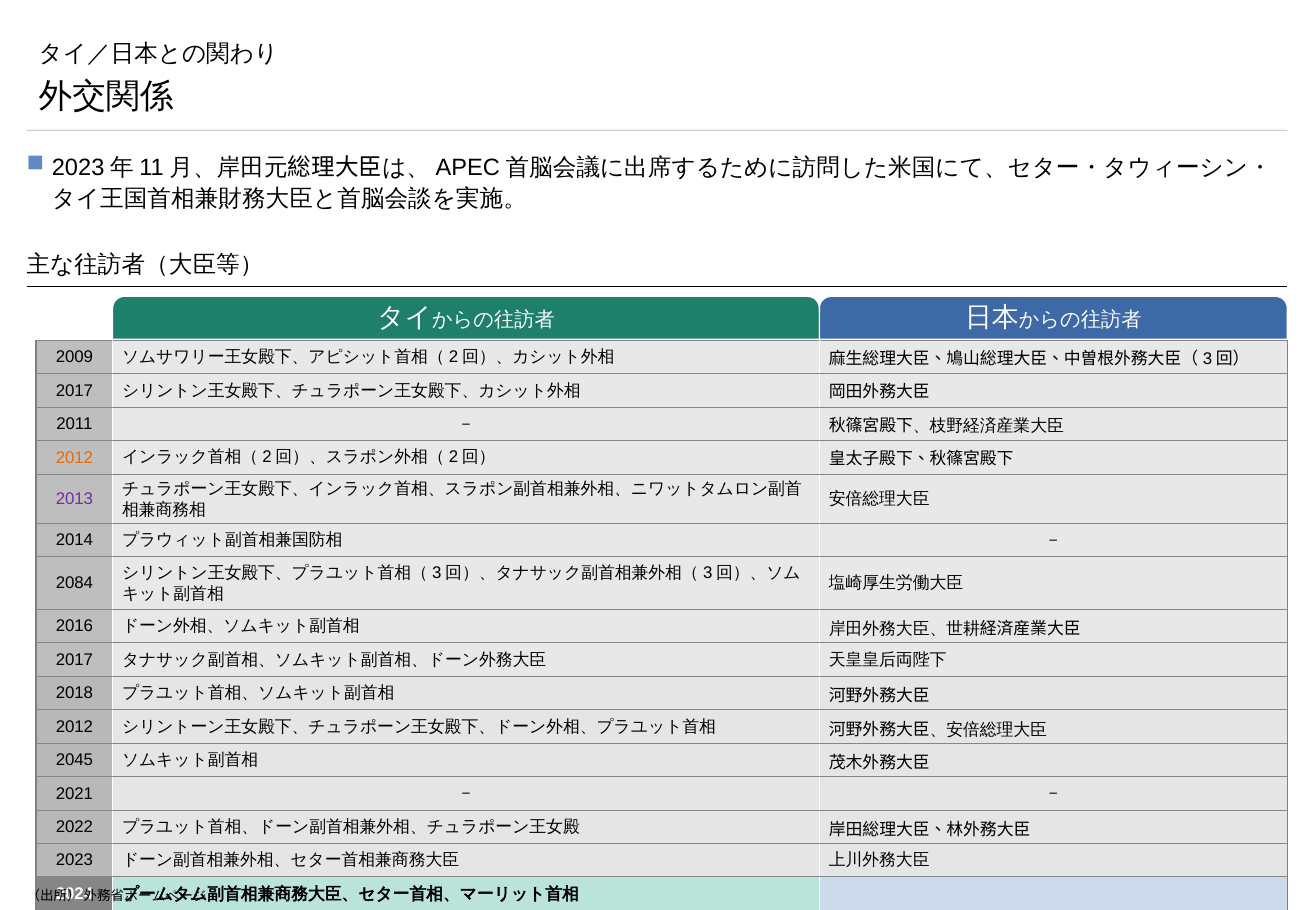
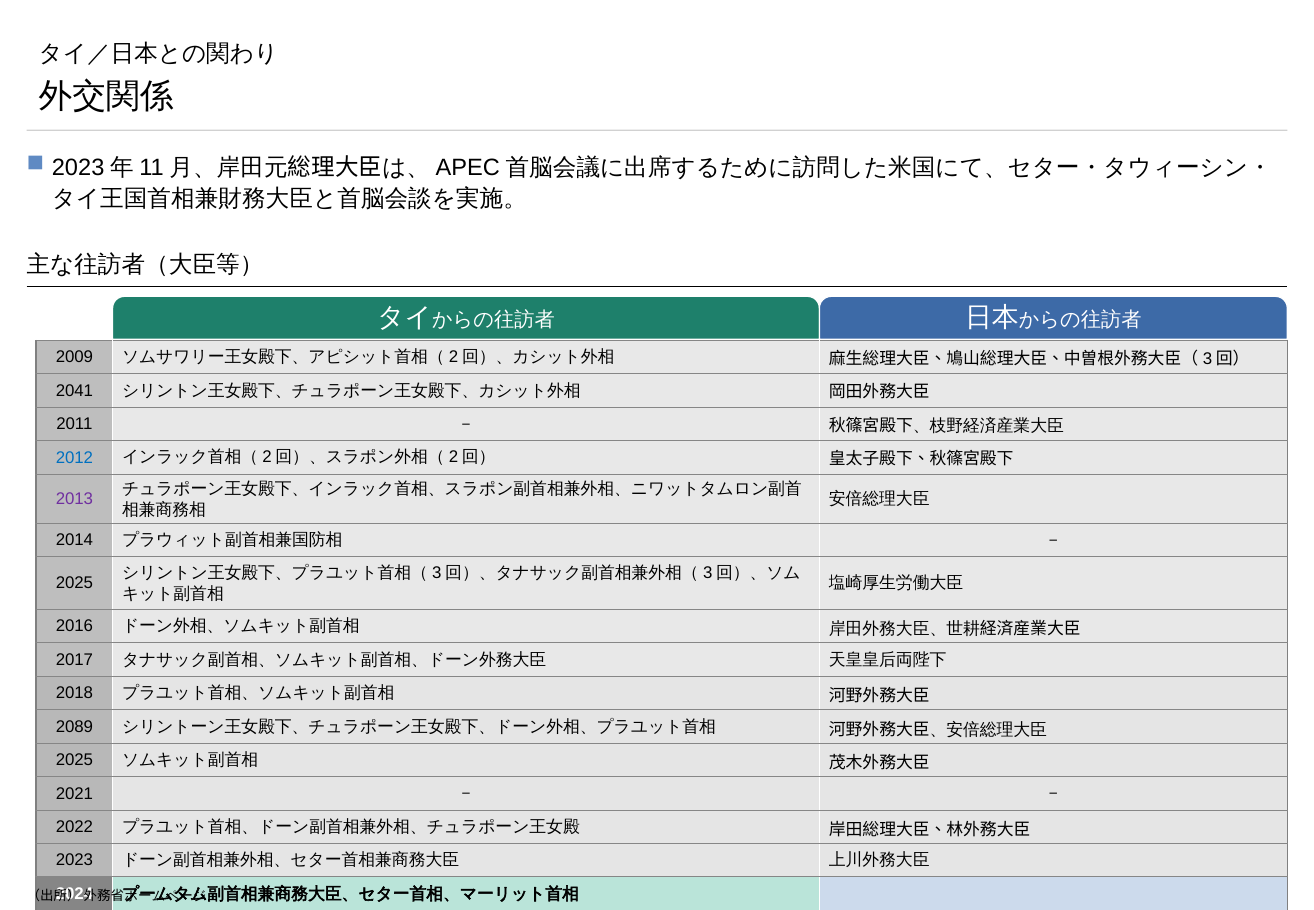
2017 at (74, 391): 2017 -> 2041
2012 at (74, 457) colour: orange -> blue
2084 at (74, 583): 2084 -> 2025
2012 at (74, 726): 2012 -> 2089
2045 at (74, 760): 2045 -> 2025
